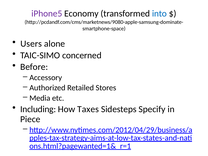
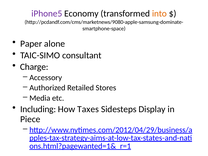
into colour: blue -> orange
Users: Users -> Paper
concerned: concerned -> consultant
Before: Before -> Charge
Specify: Specify -> Display
